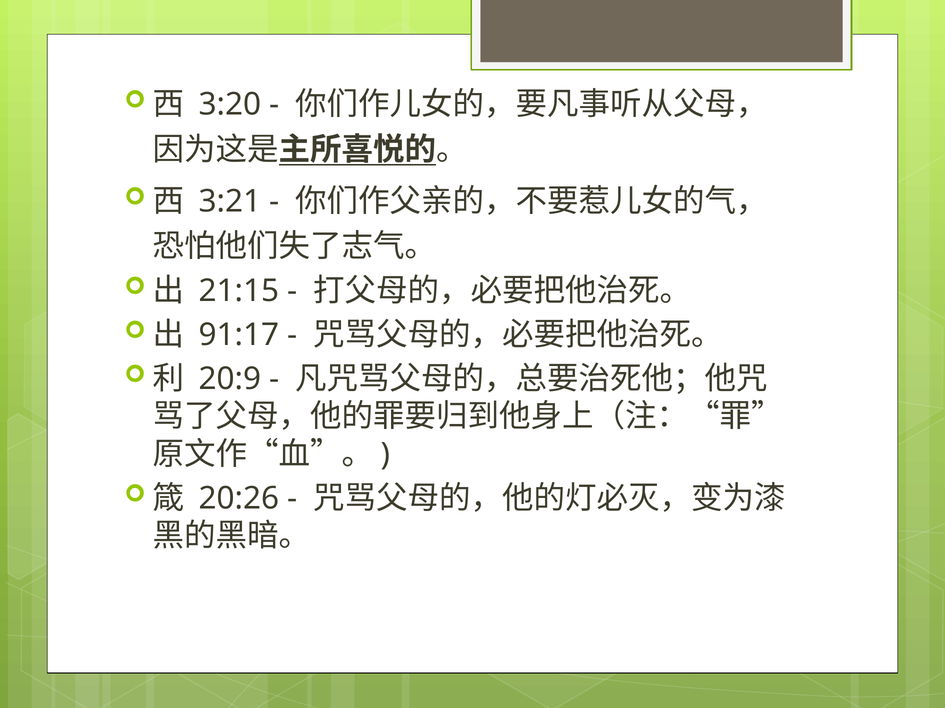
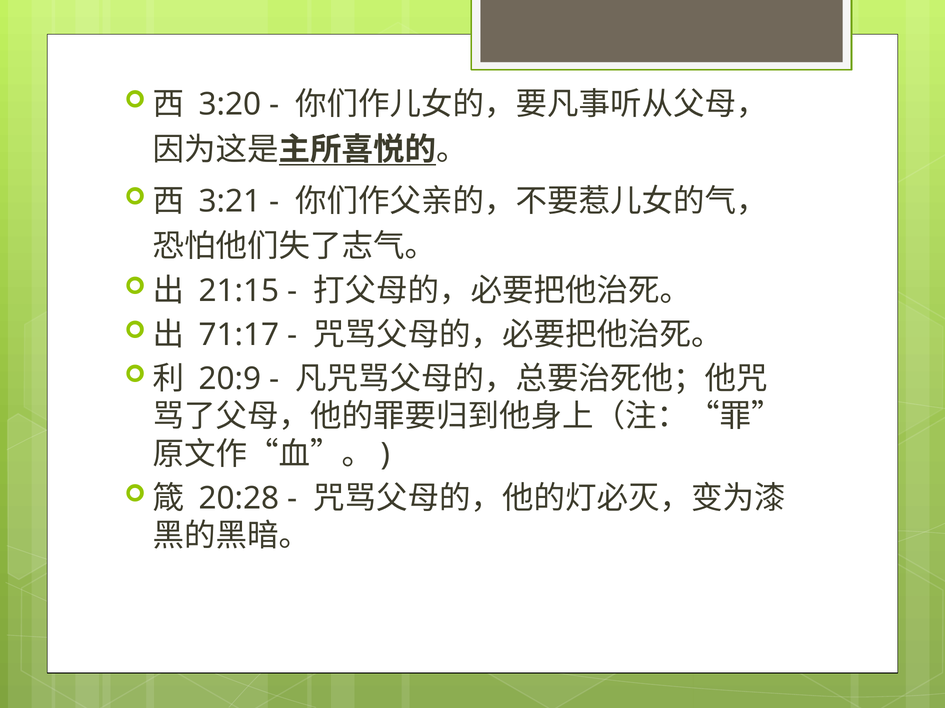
91:17: 91:17 -> 71:17
20:26: 20:26 -> 20:28
